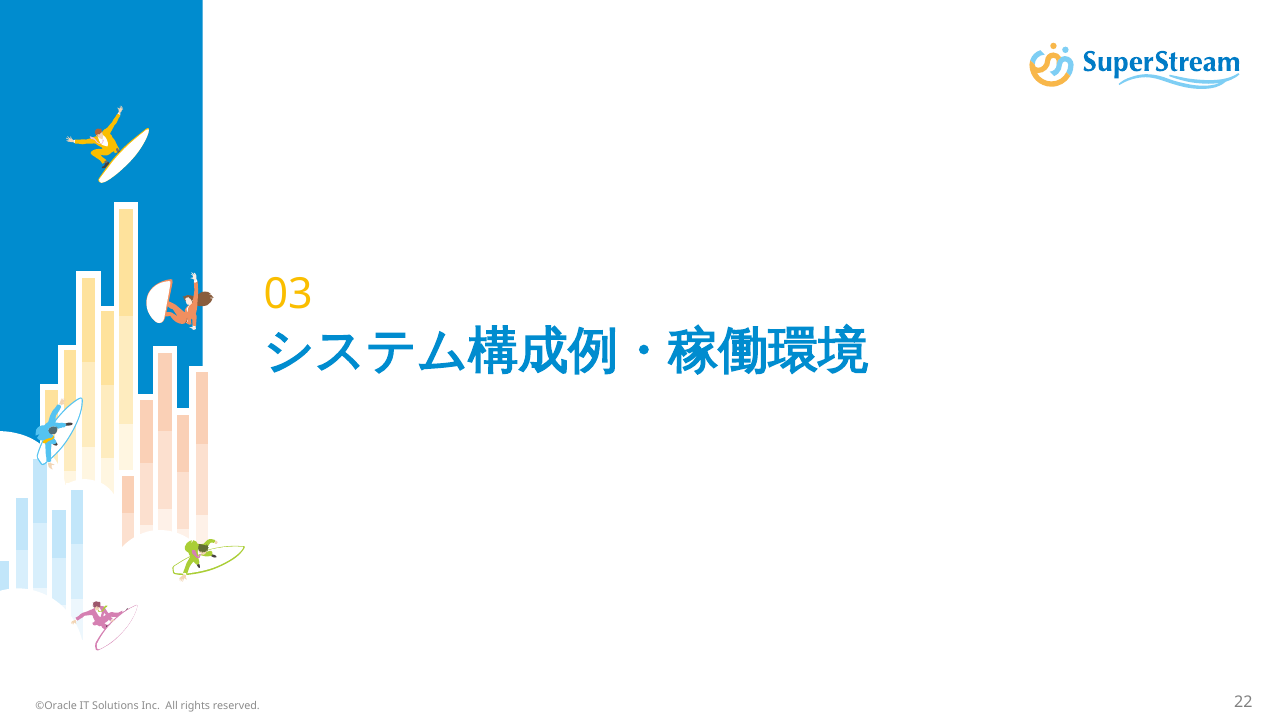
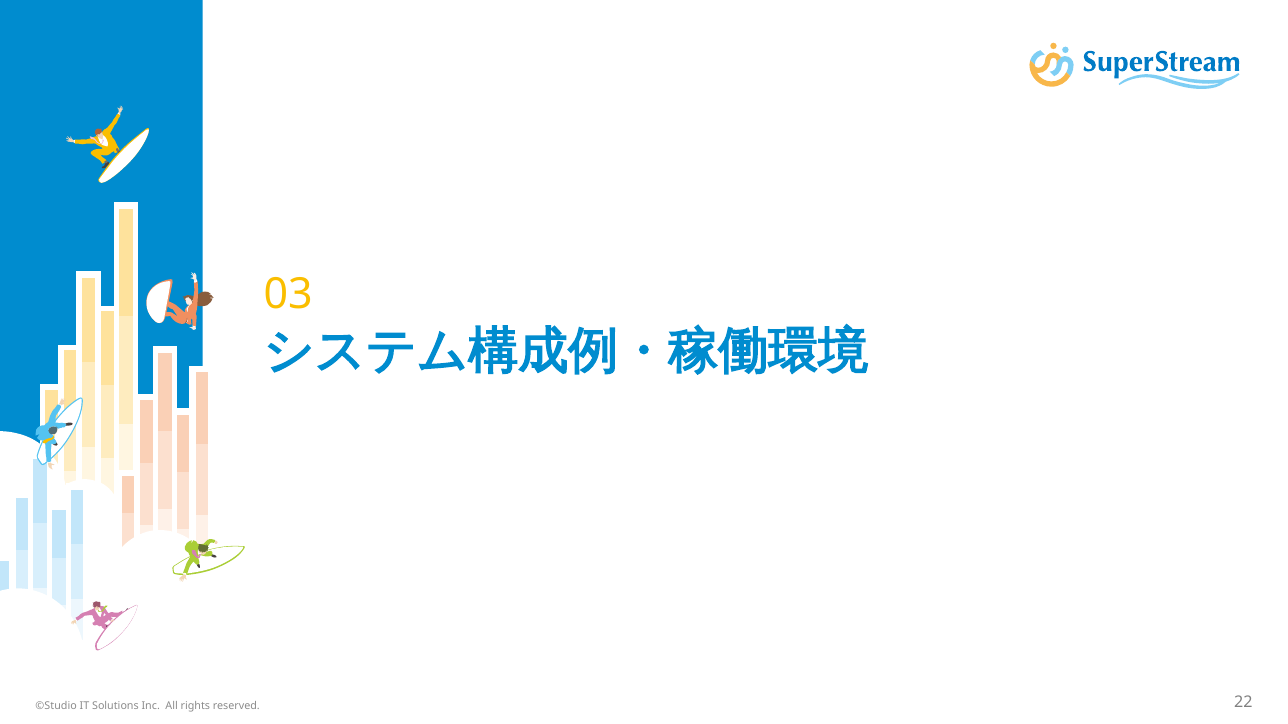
©Oracle: ©Oracle -> ©Studio
